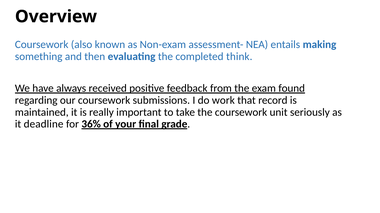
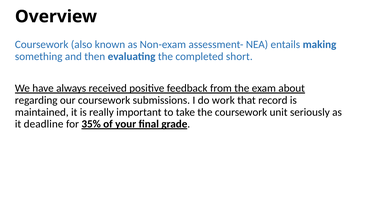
think: think -> short
found: found -> about
36%: 36% -> 35%
